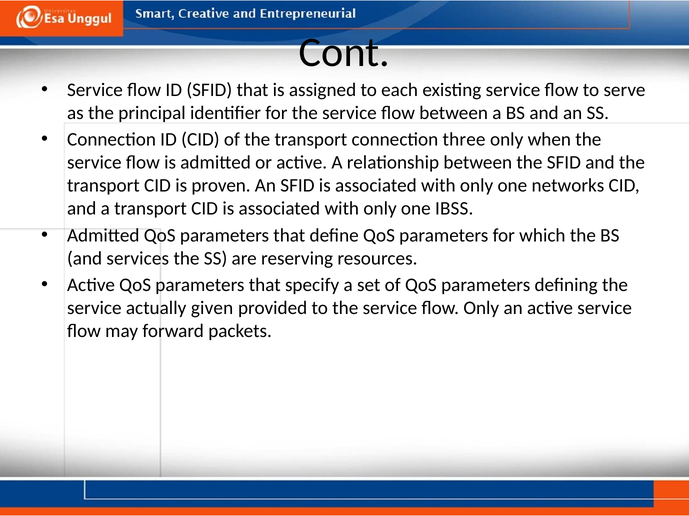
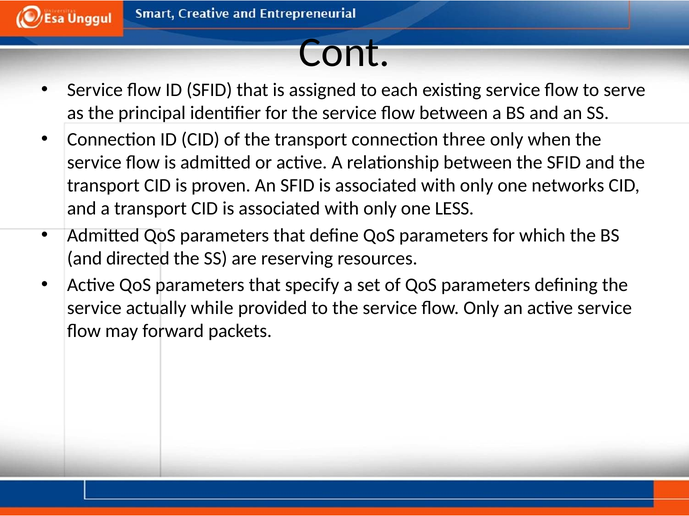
IBSS: IBSS -> LESS
services: services -> directed
given: given -> while
